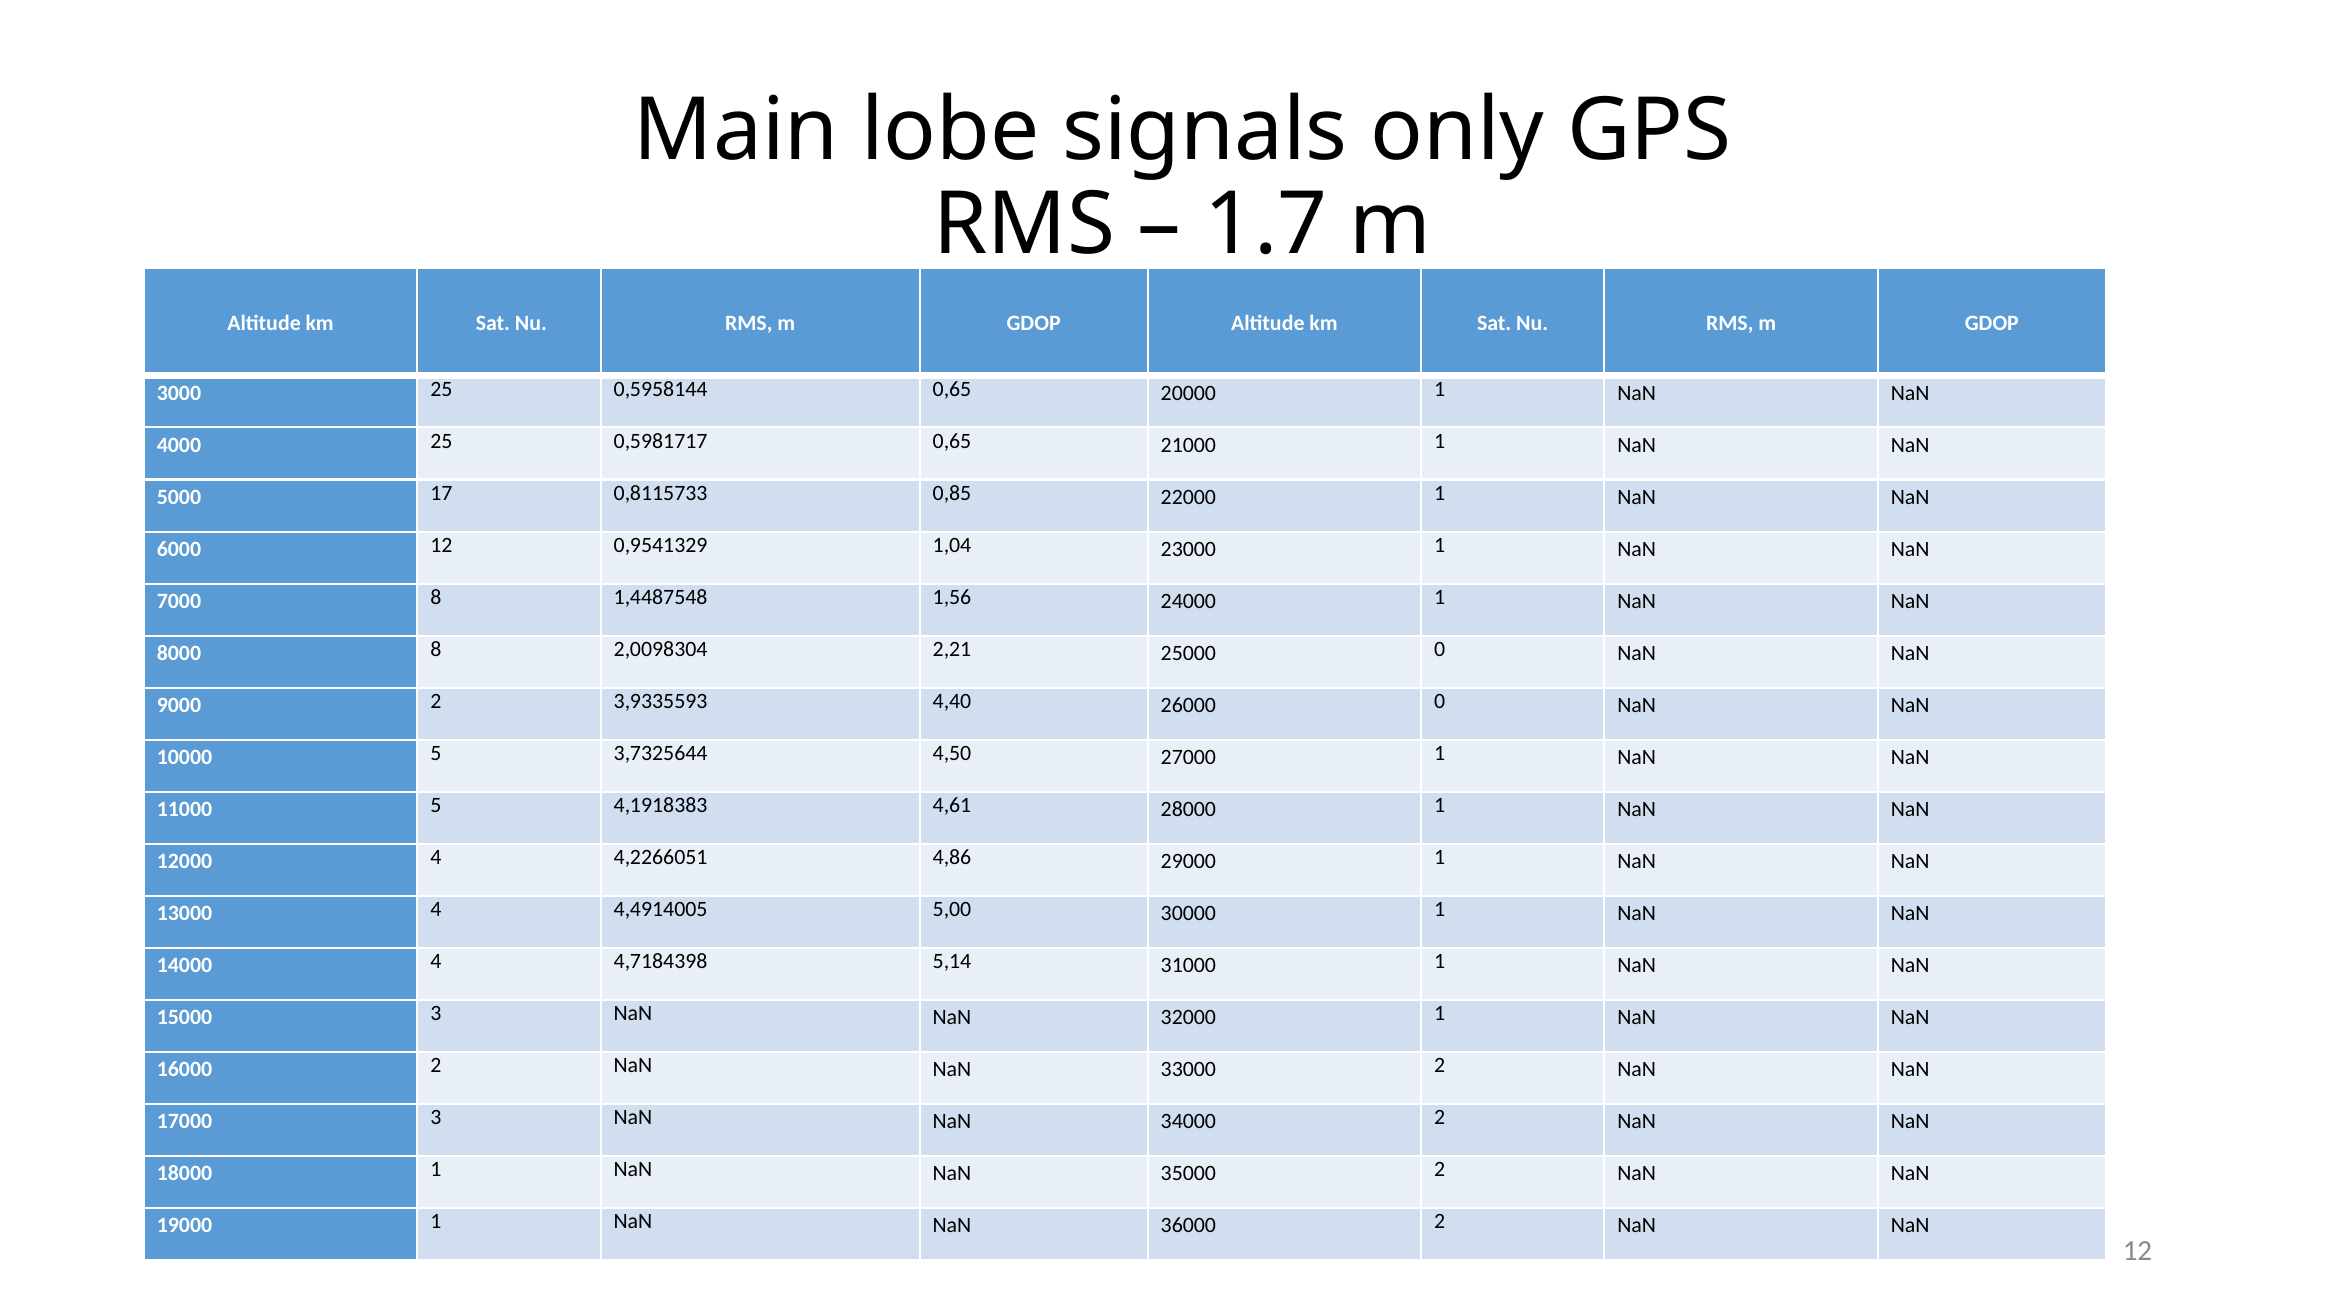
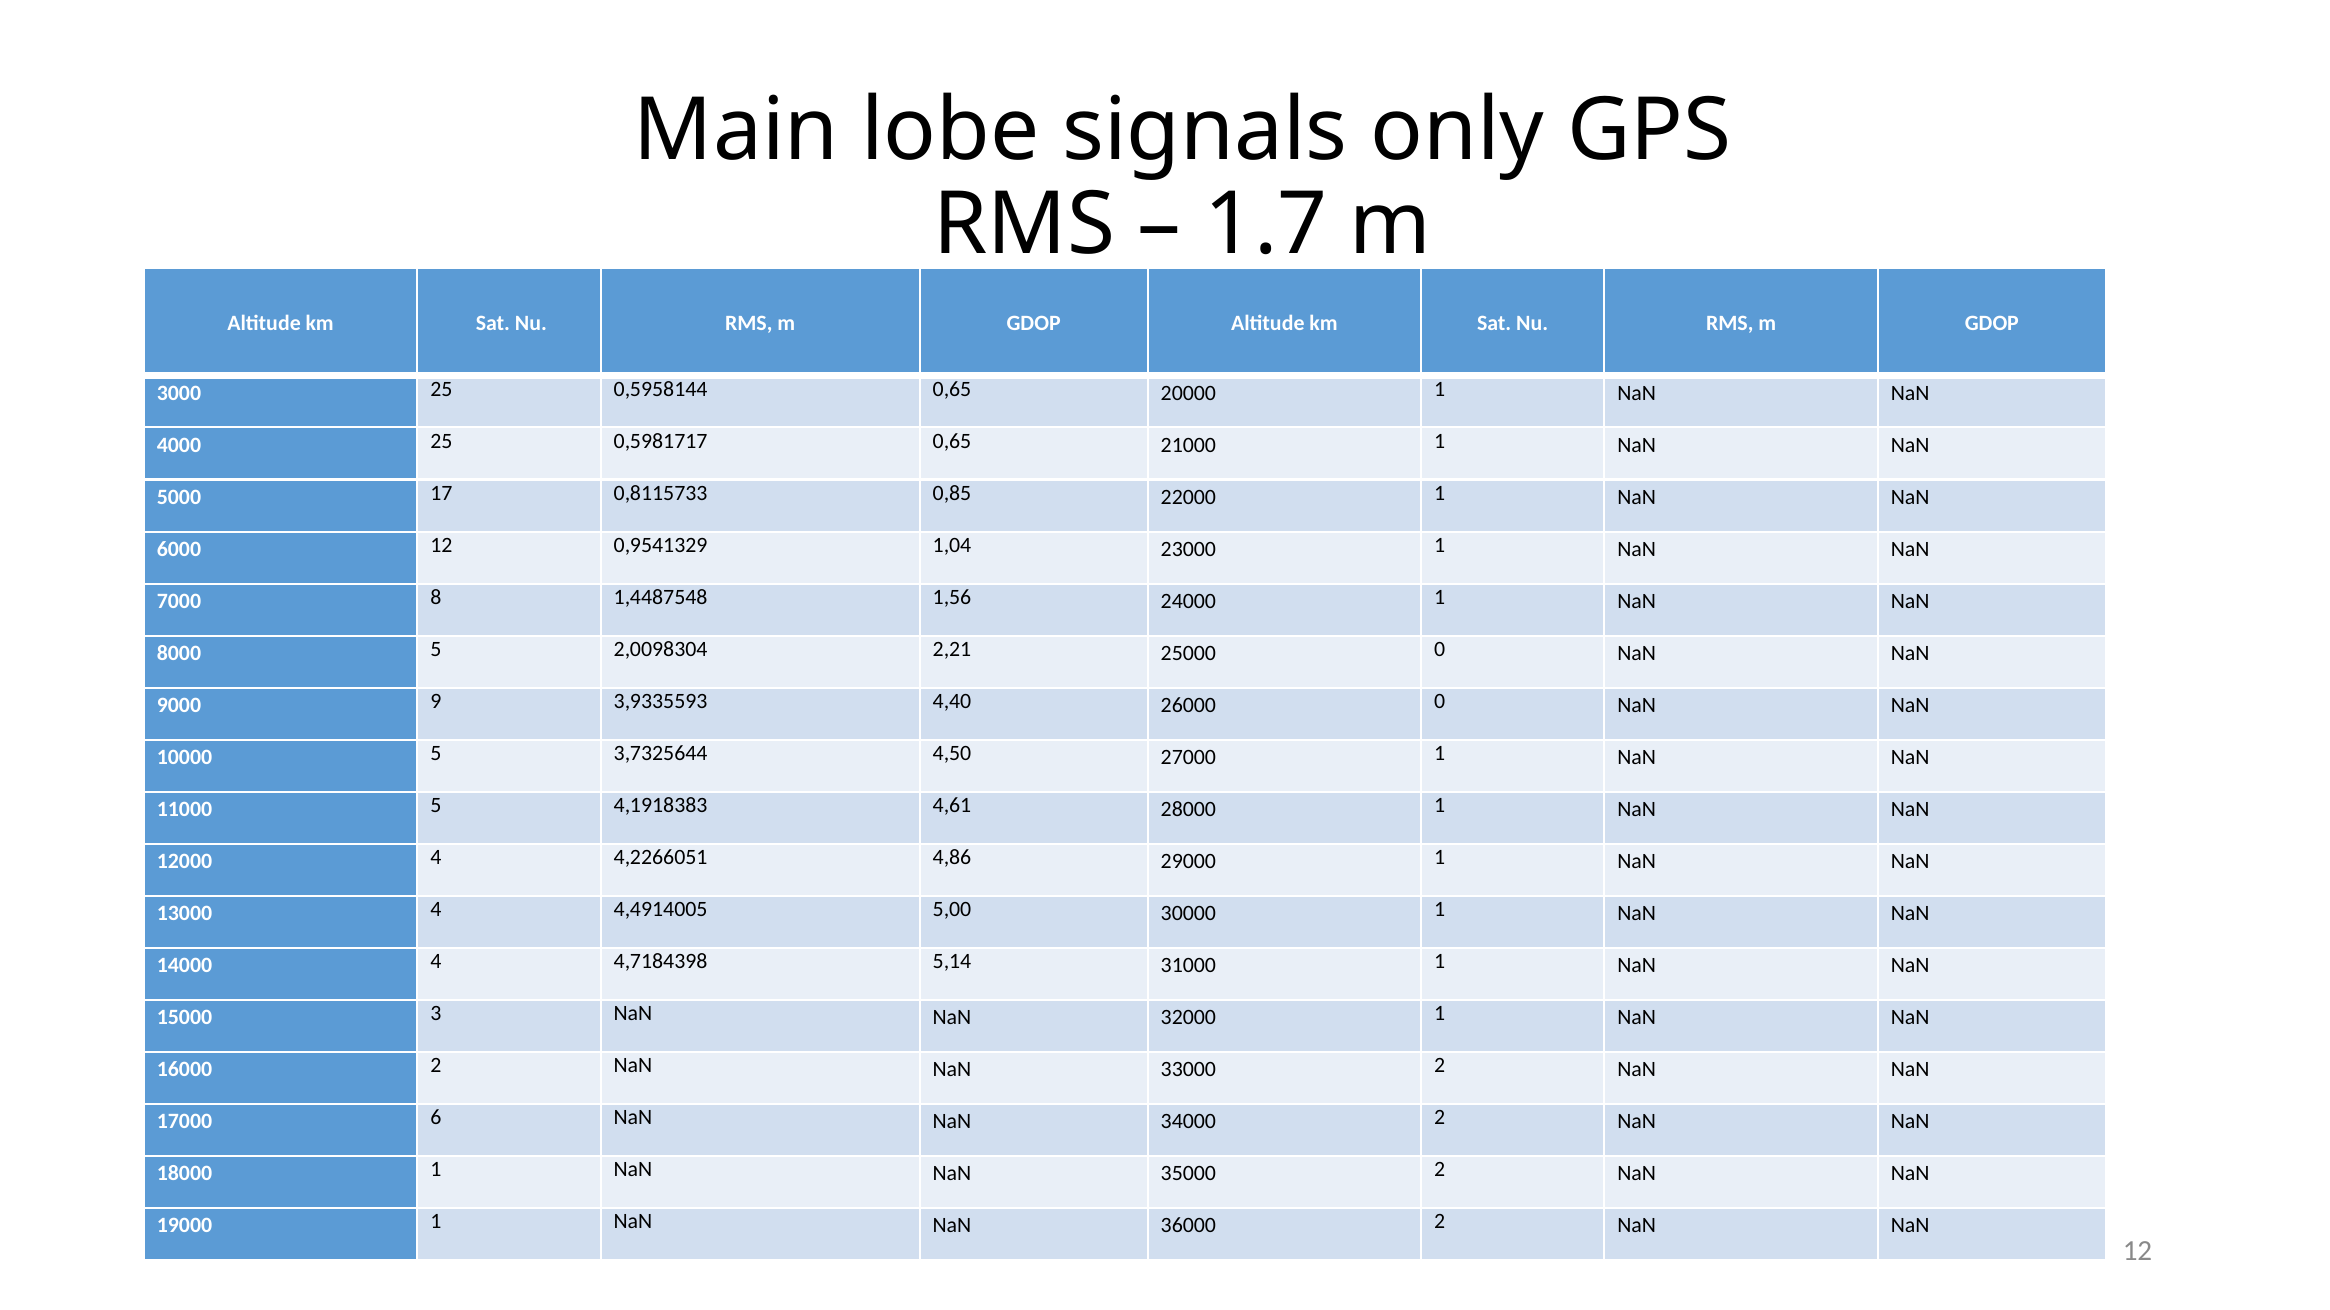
8000 8: 8 -> 5
9000 2: 2 -> 9
17000 3: 3 -> 6
